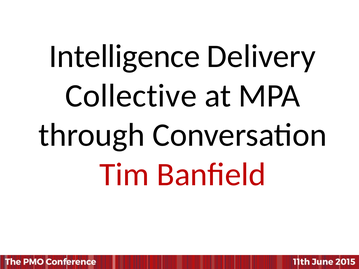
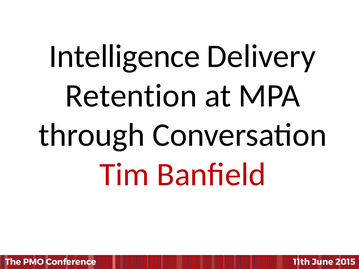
Collective: Collective -> Retention
